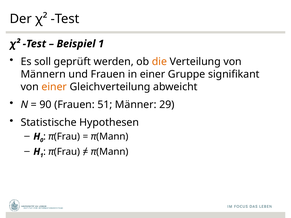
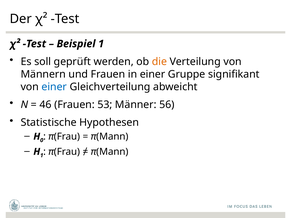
einer at (54, 87) colour: orange -> blue
90: 90 -> 46
51: 51 -> 53
29: 29 -> 56
